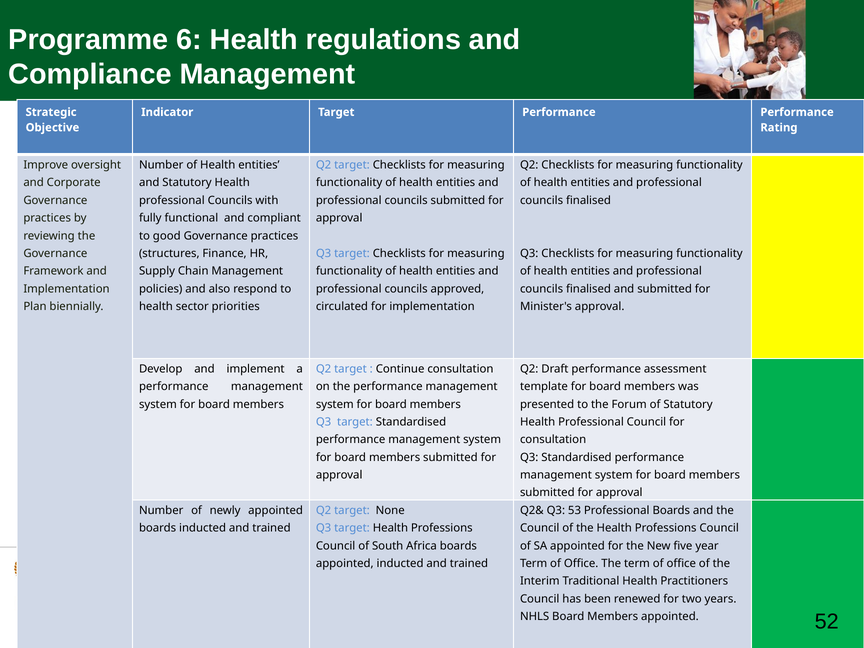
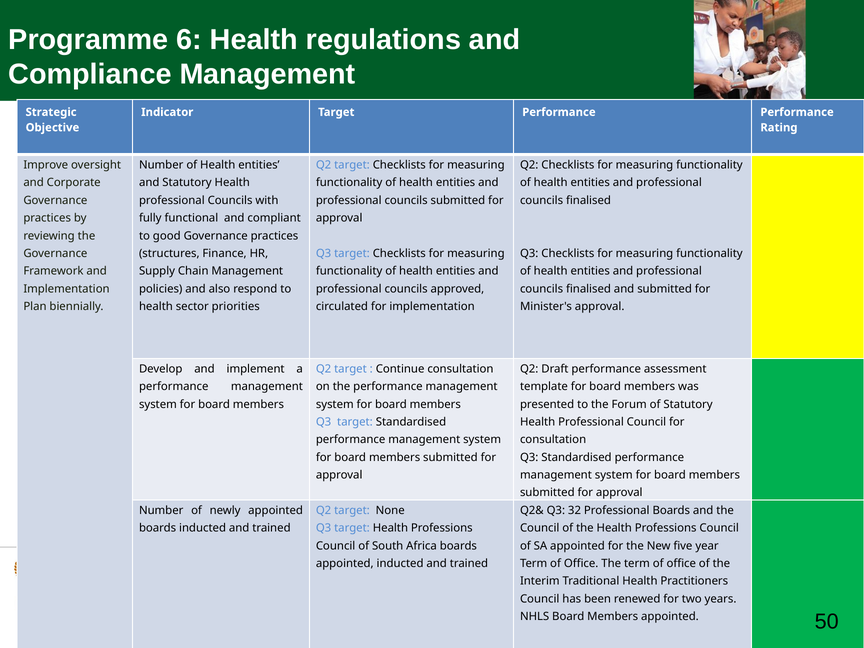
53: 53 -> 32
52: 52 -> 50
